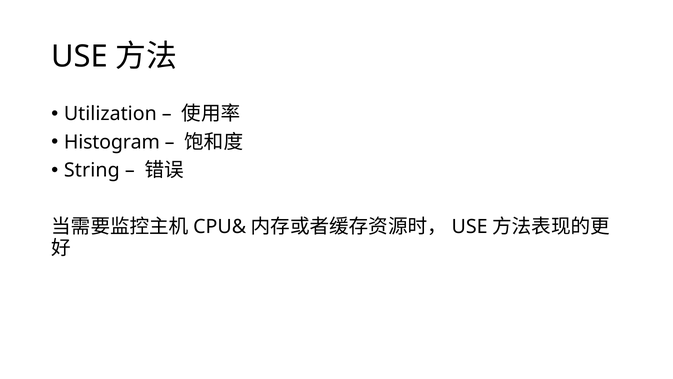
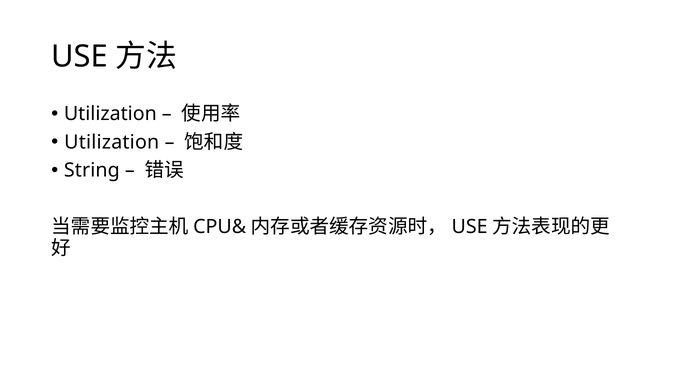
Histogram at (112, 142): Histogram -> Utilization
